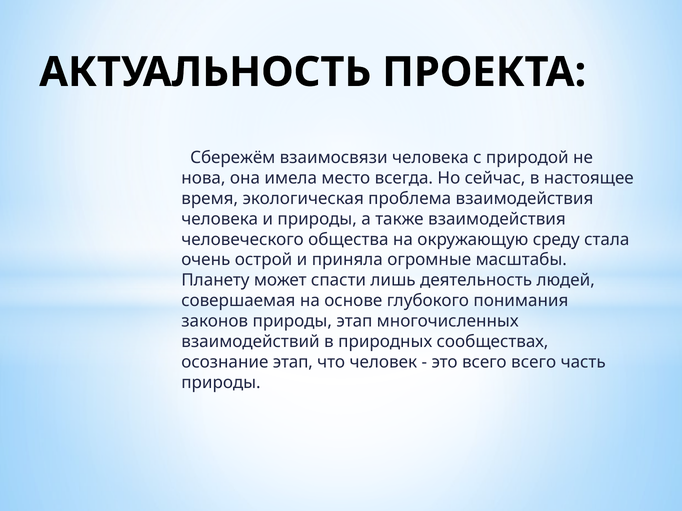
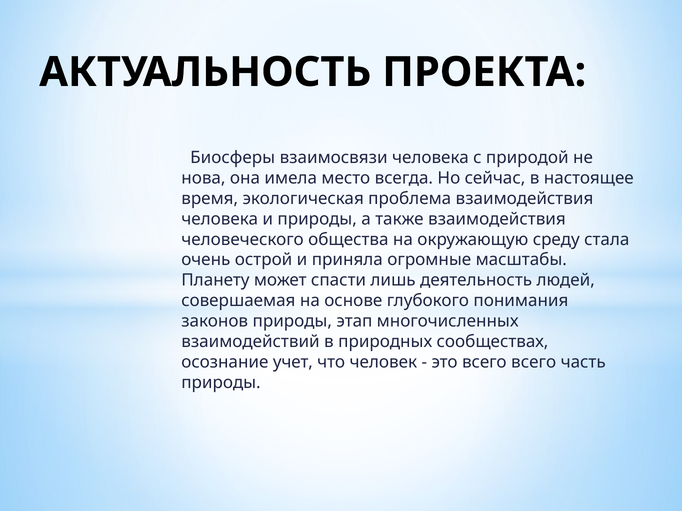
Сбережём: Сбережём -> Биосферы
осознание этап: этап -> учет
